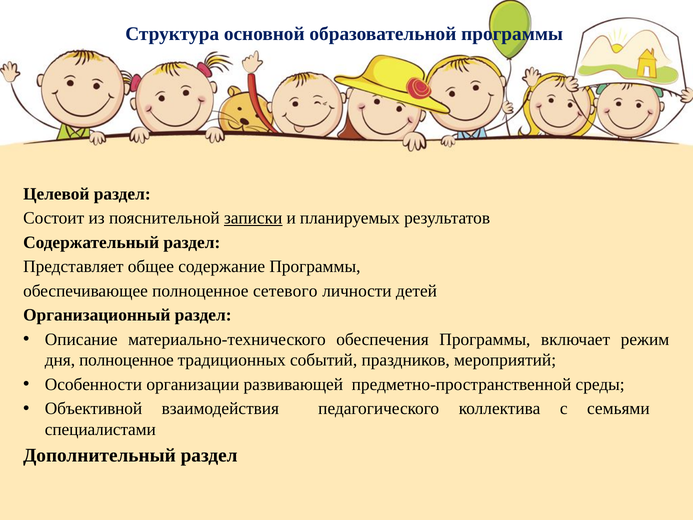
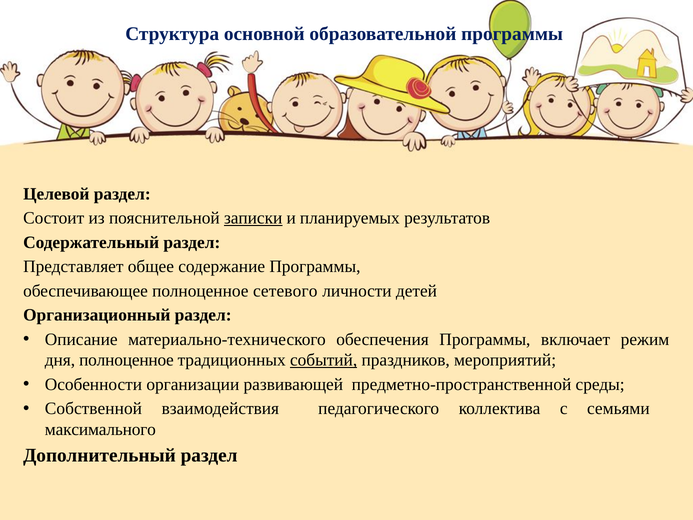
событий underline: none -> present
Объективной: Объективной -> Собственной
специалистами: специалистами -> максимального
